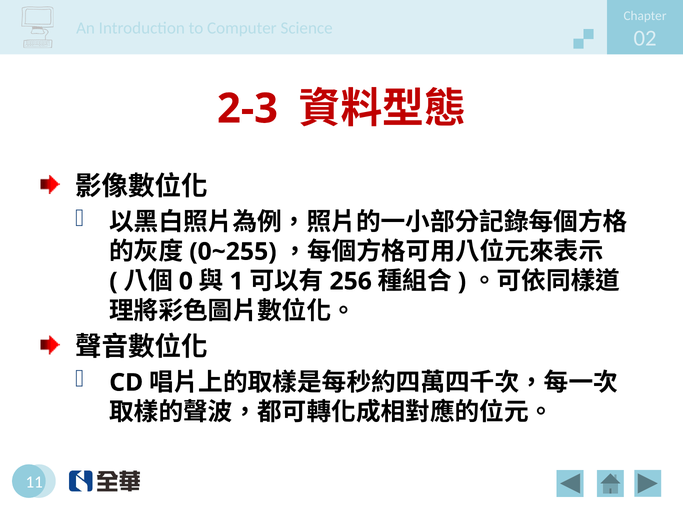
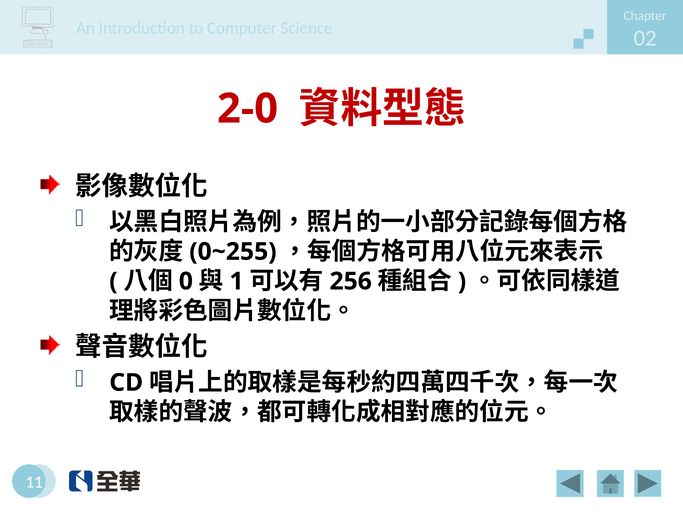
2-3: 2-3 -> 2-0
